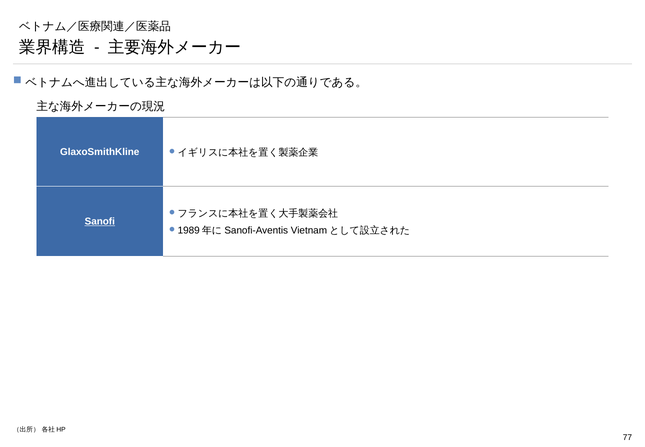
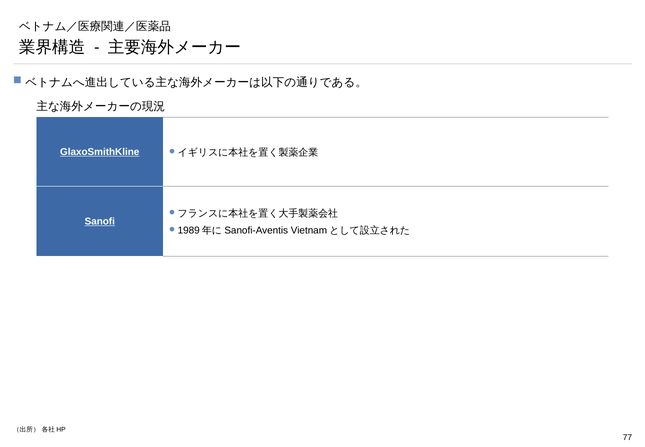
GlaxoSmithKline underline: none -> present
